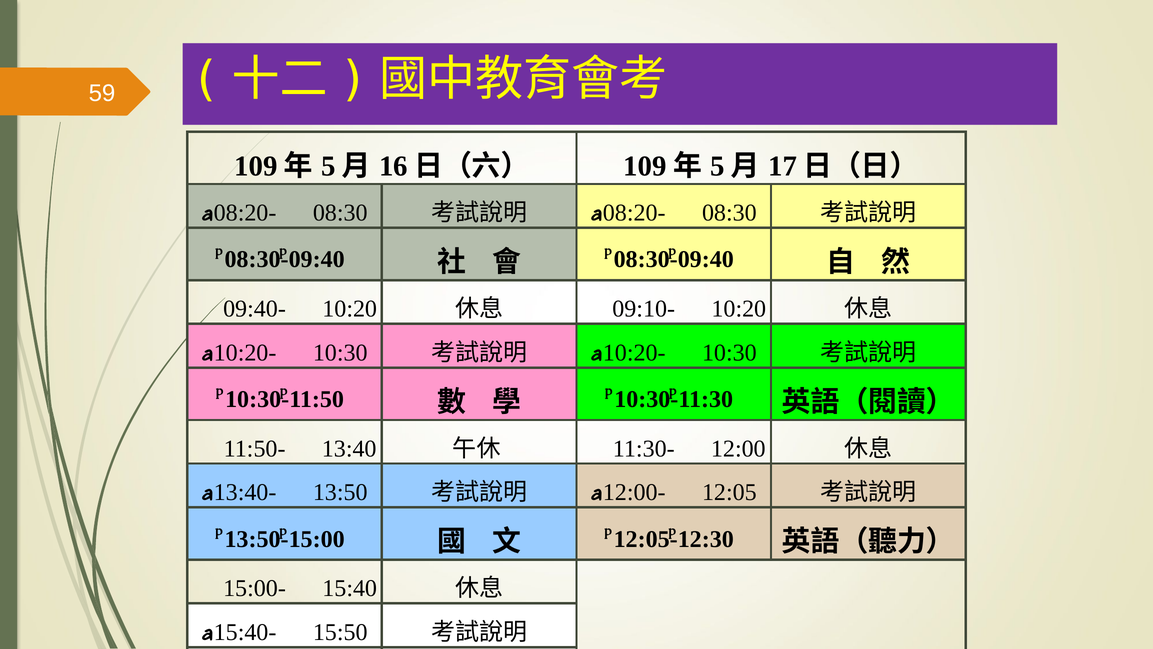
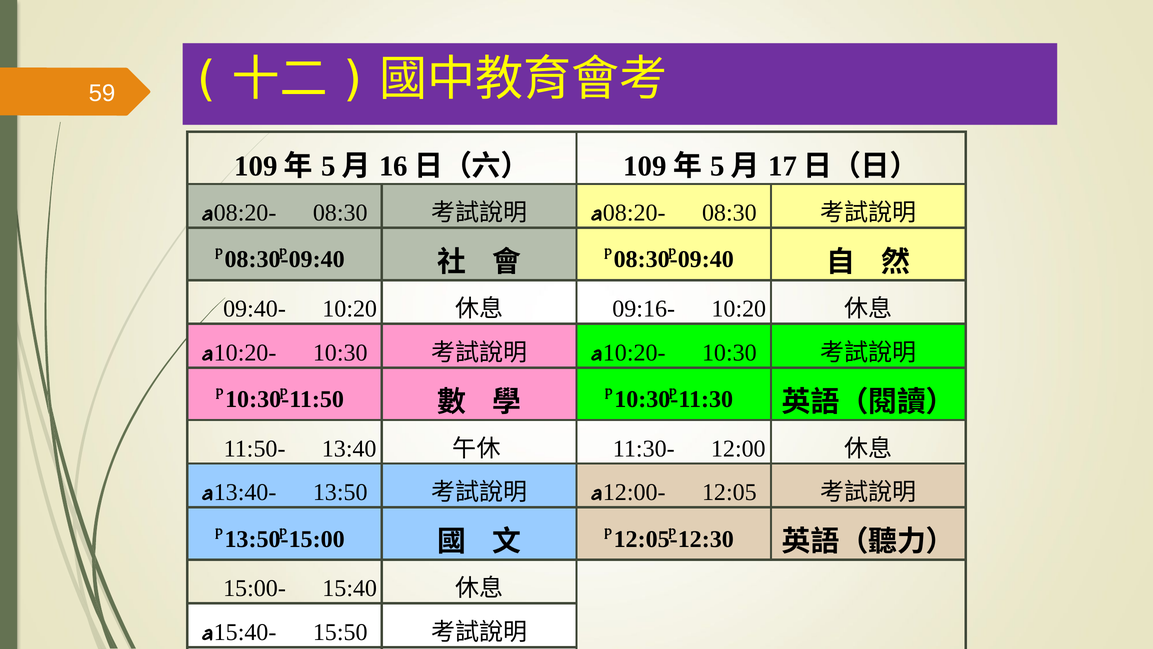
09:10-: 09:10- -> 09:16-
